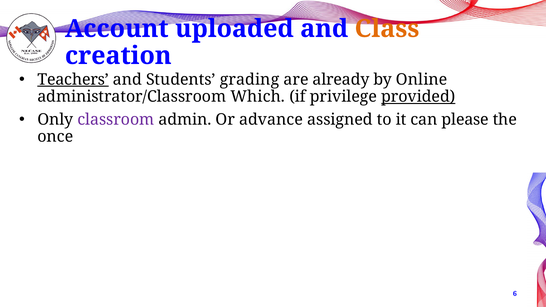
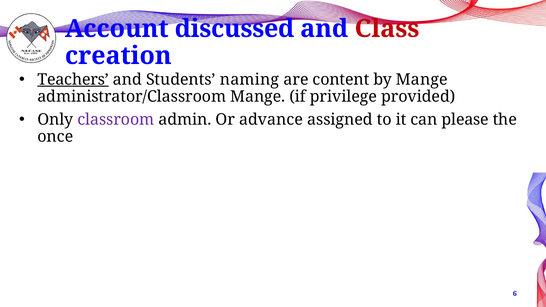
uploaded: uploaded -> discussed
Class colour: orange -> red
grading: grading -> naming
already: already -> content
by Online: Online -> Mange
administrator/Classroom Which: Which -> Mange
provided underline: present -> none
